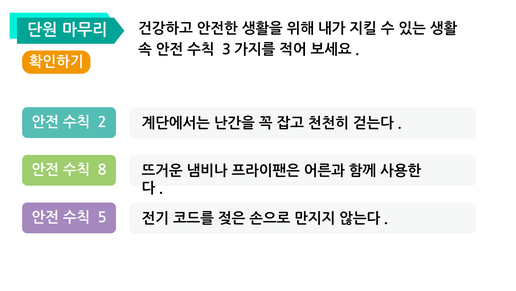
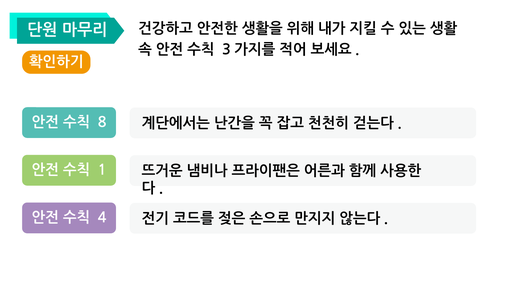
2: 2 -> 8
8: 8 -> 1
5: 5 -> 4
